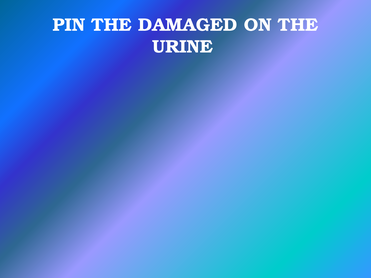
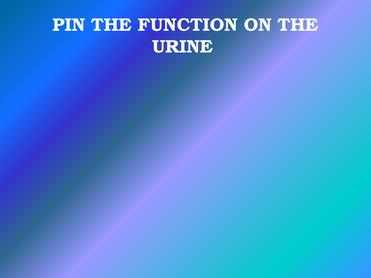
DAMAGED: DAMAGED -> FUNCTION
